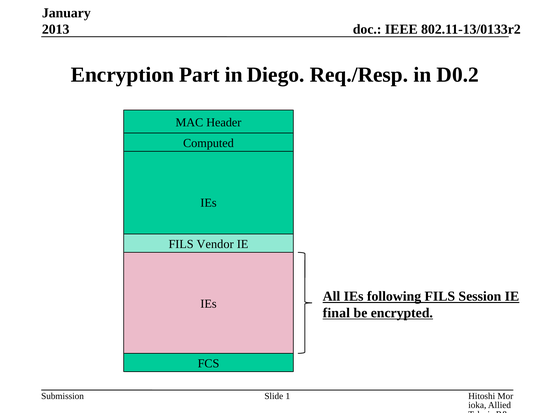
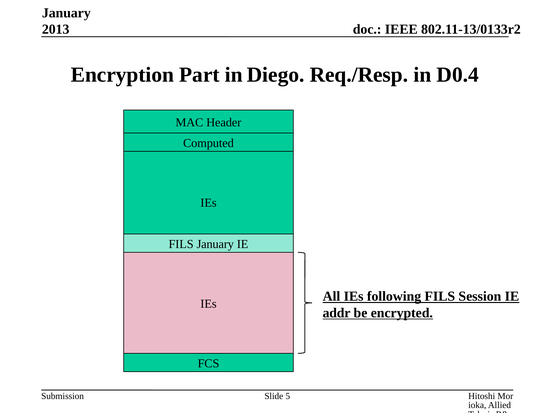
D0.2: D0.2 -> D0.4
FILS Vendor: Vendor -> January
final: final -> addr
1: 1 -> 5
